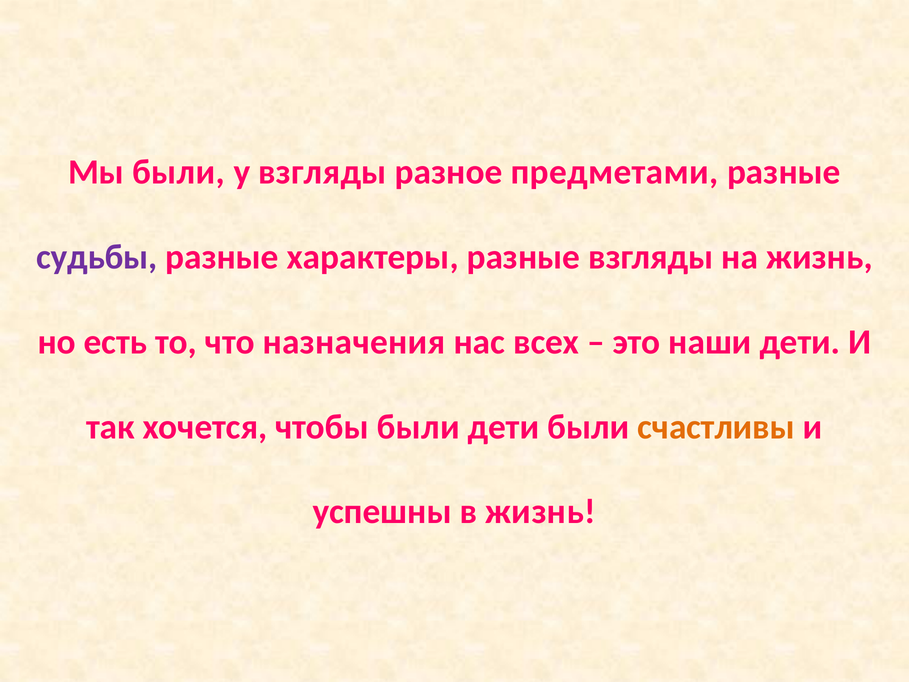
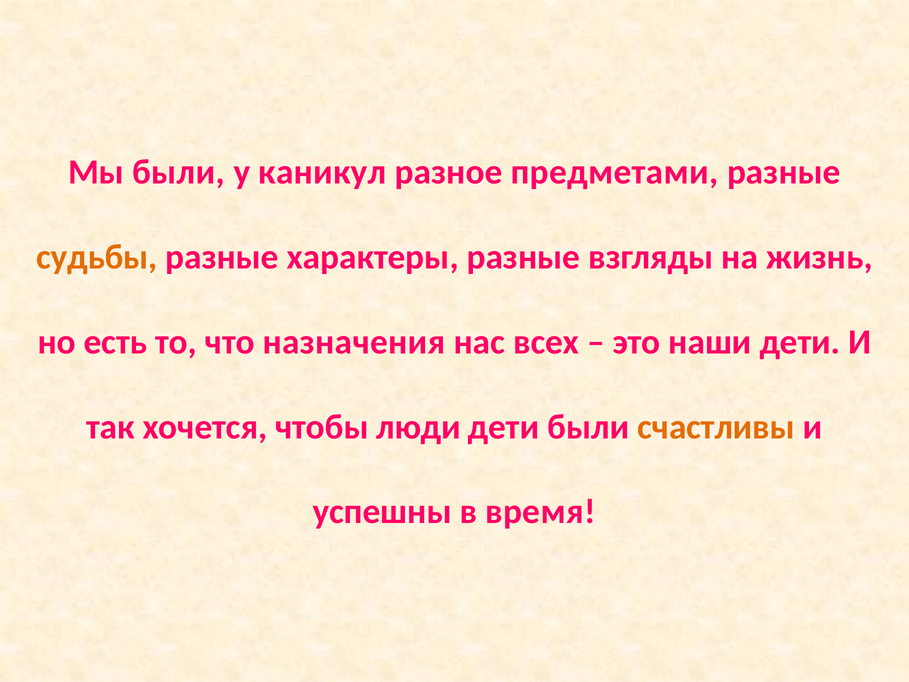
у взгляды: взгляды -> каникул
судьбы colour: purple -> orange
чтобы были: были -> люди
в жизнь: жизнь -> время
